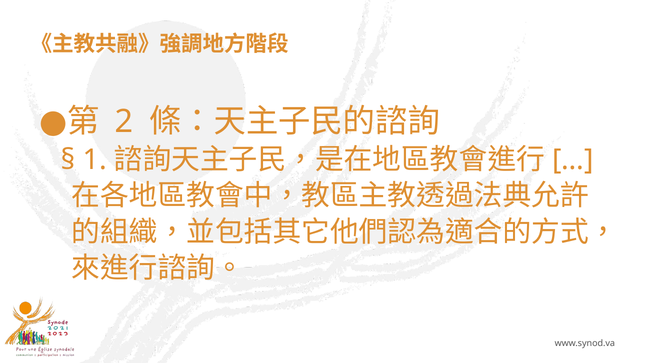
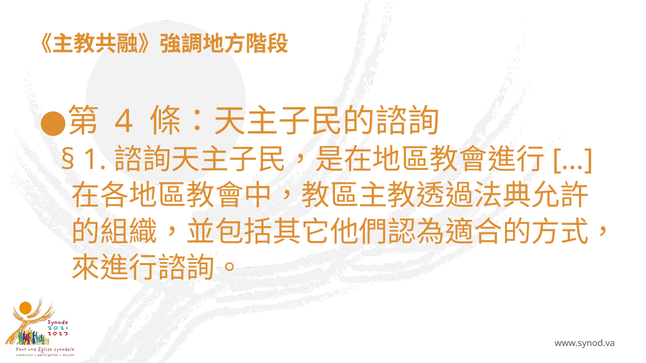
2: 2 -> 4
